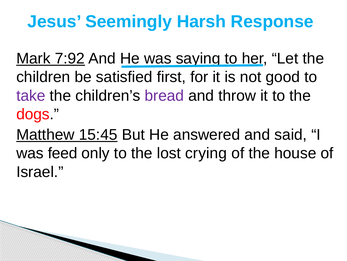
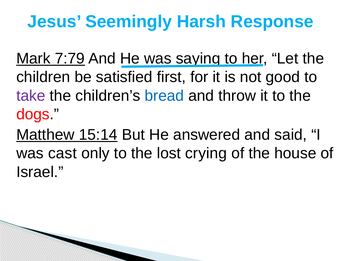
7:92: 7:92 -> 7:79
bread colour: purple -> blue
15:45: 15:45 -> 15:14
feed: feed -> cast
